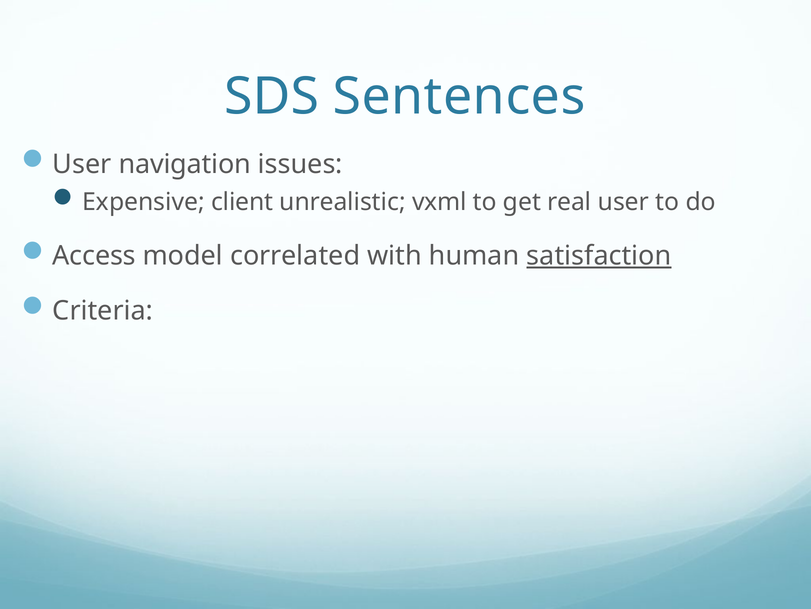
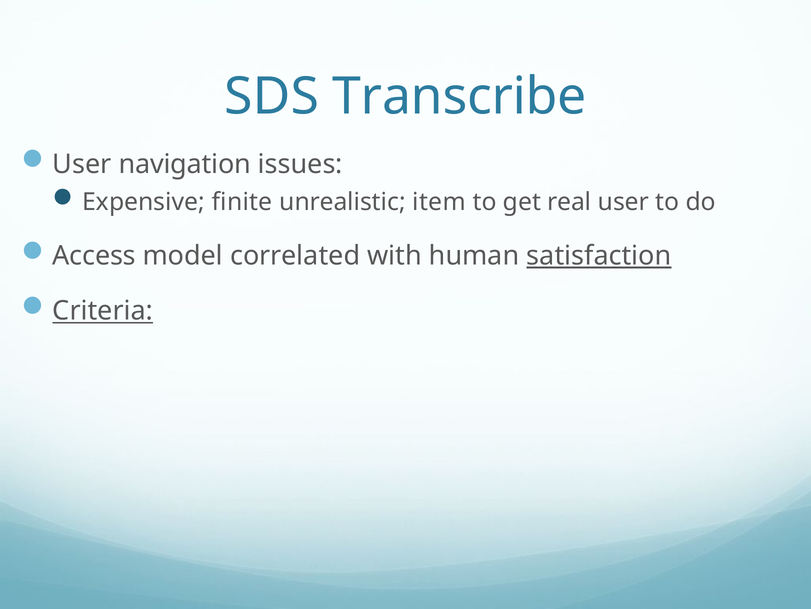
Sentences: Sentences -> Transcribe
client: client -> finite
vxml: vxml -> item
Criteria underline: none -> present
